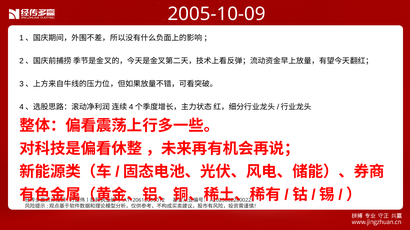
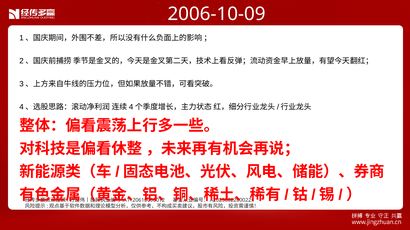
2005-10-09: 2005-10-09 -> 2006-10-09
